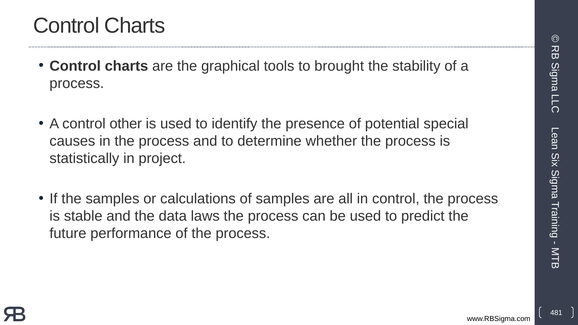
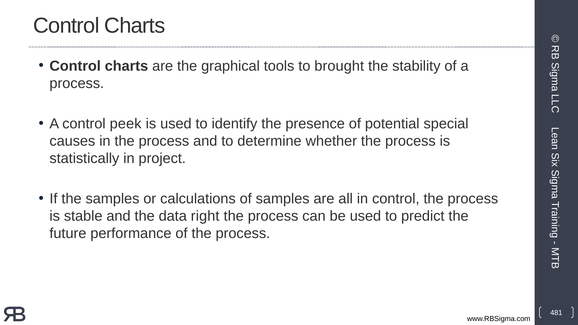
other: other -> peek
laws: laws -> right
